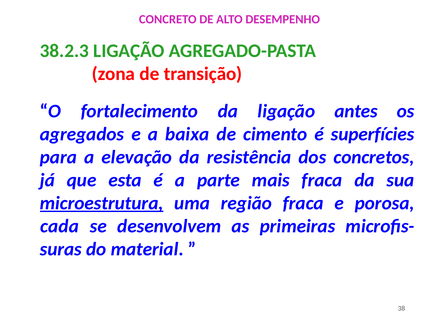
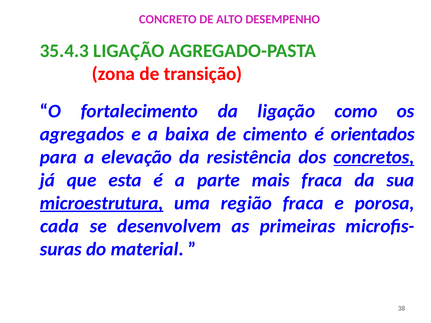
38.2.3: 38.2.3 -> 35.4.3
antes: antes -> como
superfícies: superfícies -> orientados
concretos underline: none -> present
